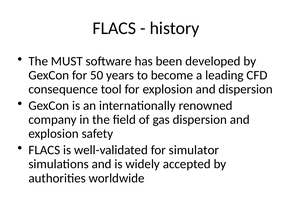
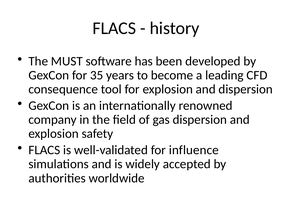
50: 50 -> 35
simulator: simulator -> influence
